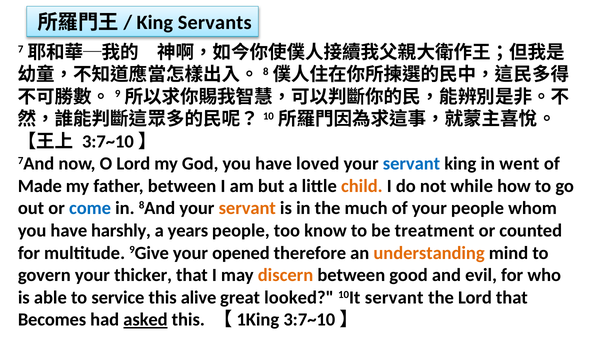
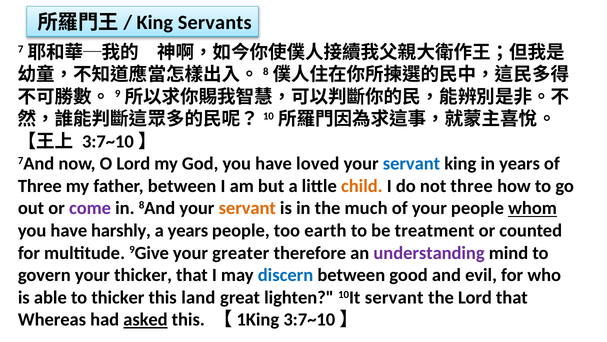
in went: went -> years
Made at (40, 186): Made -> Three
not while: while -> three
come colour: blue -> purple
whom underline: none -> present
know: know -> earth
opened: opened -> greater
understanding colour: orange -> purple
discern colour: orange -> blue
to service: service -> thicker
alive: alive -> land
looked: looked -> lighten
Becomes: Becomes -> Whereas
